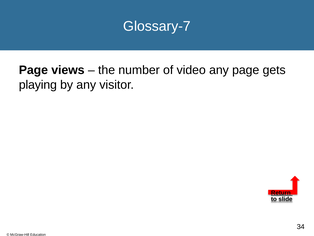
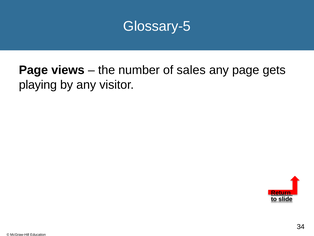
Glossary-7: Glossary-7 -> Glossary-5
video: video -> sales
